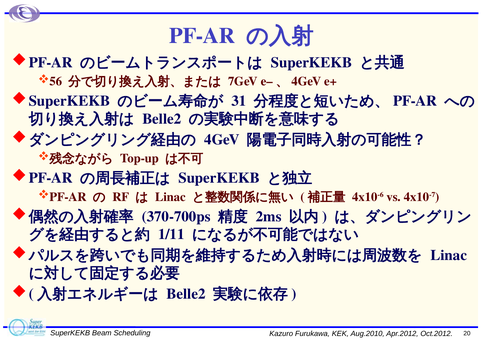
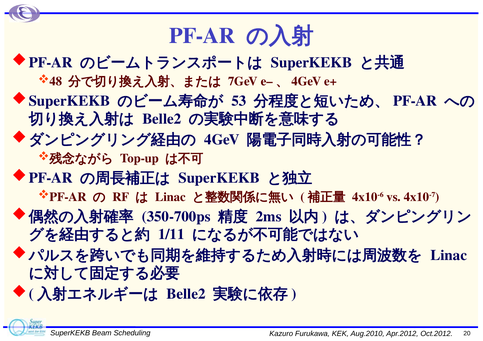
56: 56 -> 48
31: 31 -> 53
370-700ps: 370-700ps -> 350-700ps
